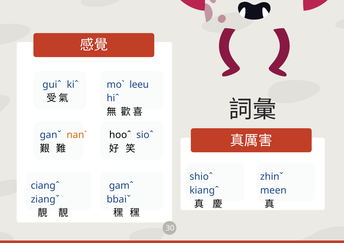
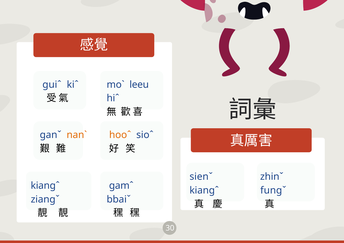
hooˆ colour: black -> orange
shioˆ: shioˆ -> sienˇ
ciangˆ at (45, 186): ciangˆ -> kiangˆ
meen: meen -> fungˇ
